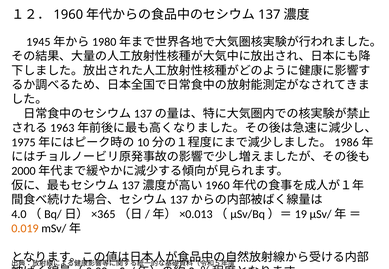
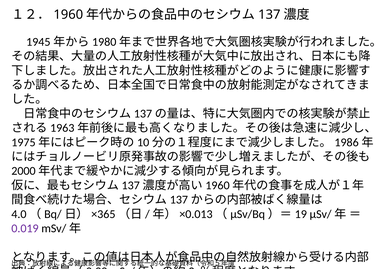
0.019 colour: orange -> purple
